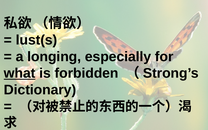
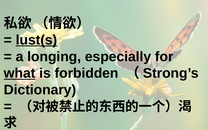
lust(s underline: none -> present
